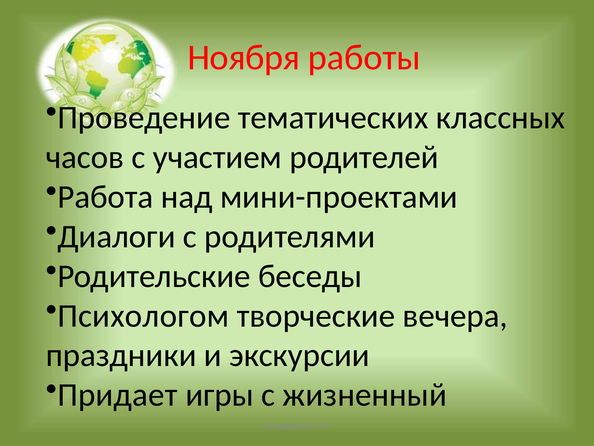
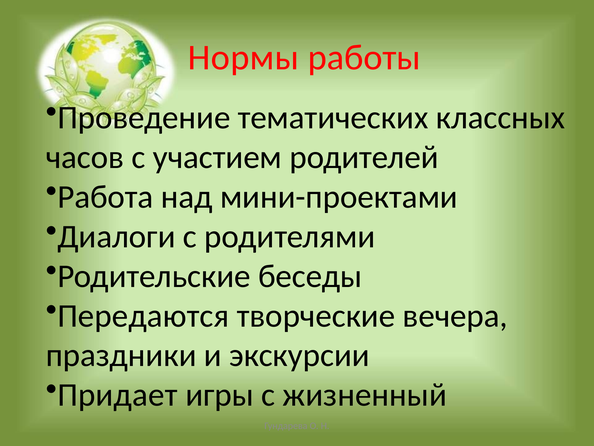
Ноября: Ноября -> Нормы
Психологом: Психологом -> Передаются
